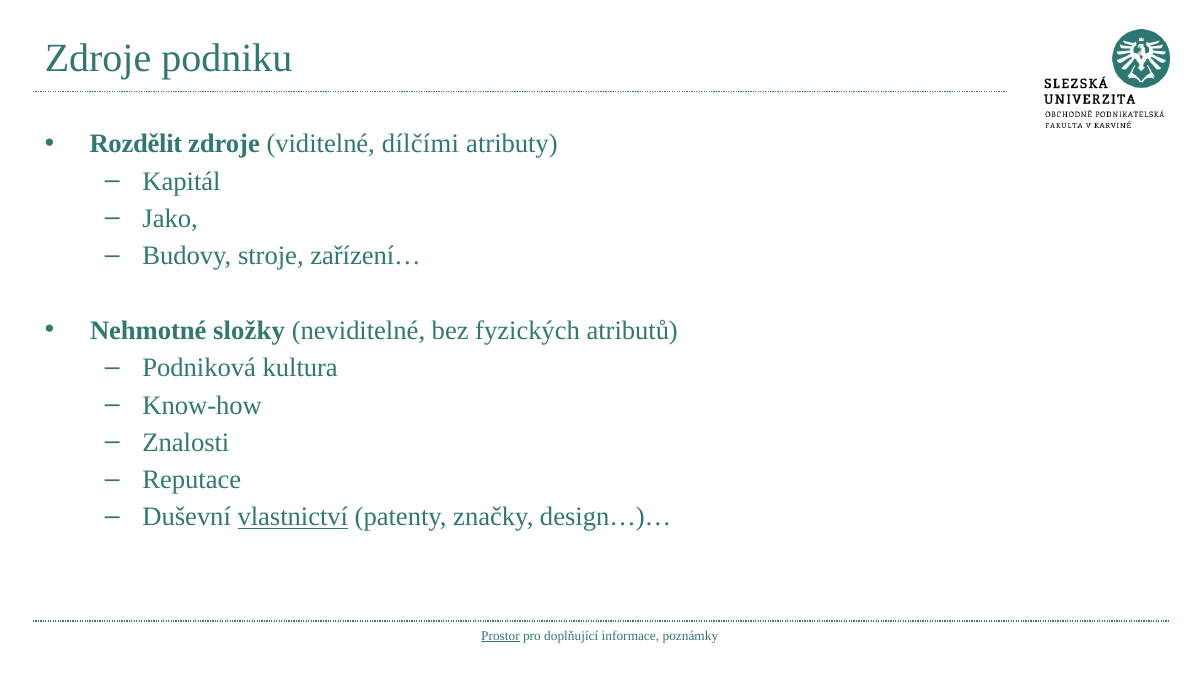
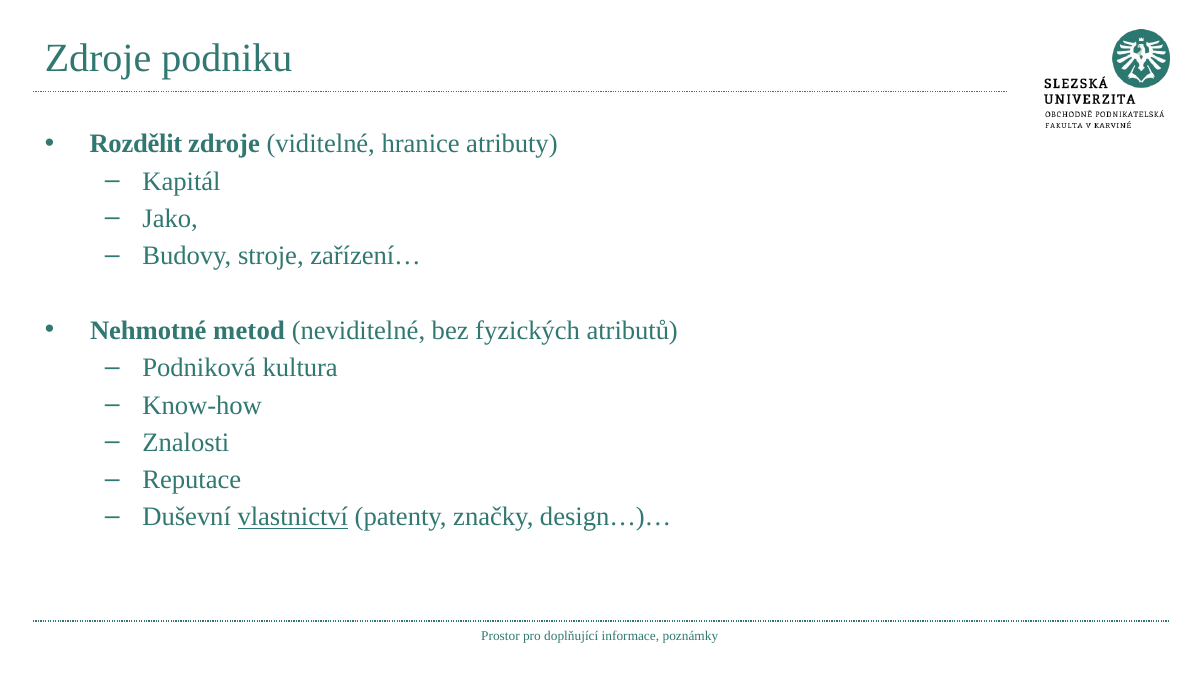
dílčími: dílčími -> hranice
složky: složky -> metod
Prostor underline: present -> none
